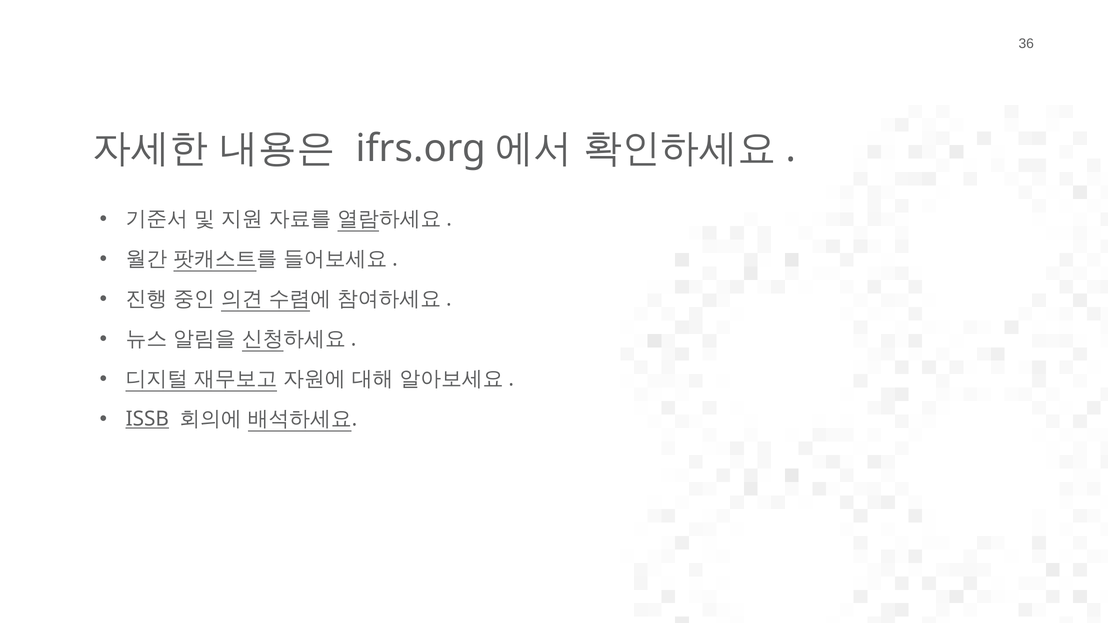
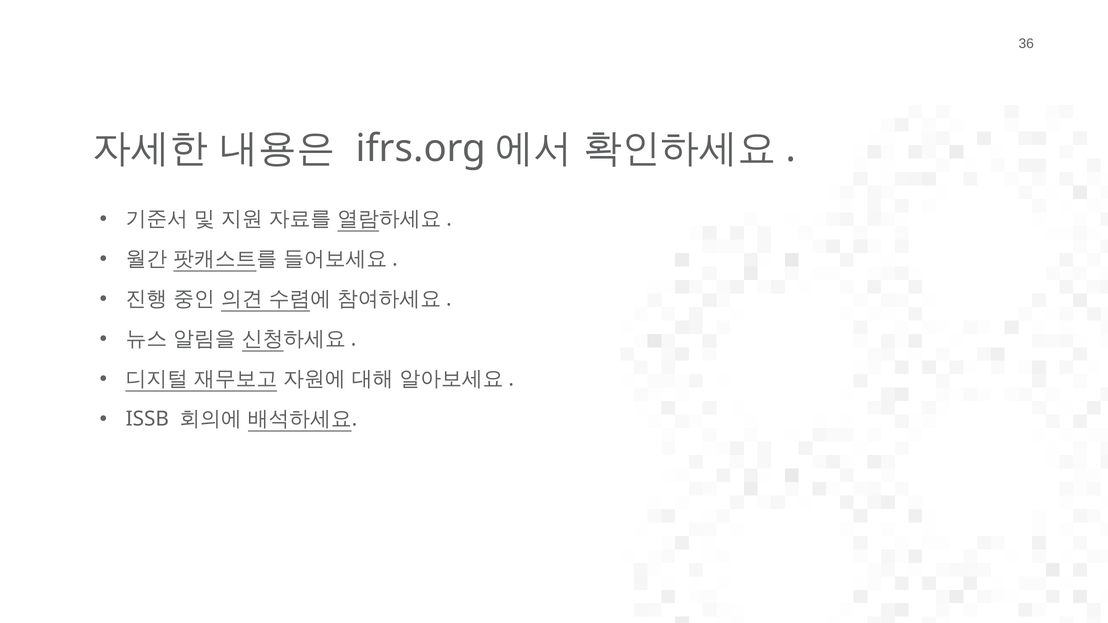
ISSB underline: present -> none
